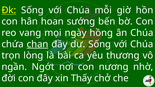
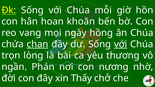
sướng: sướng -> khoăn
với at (121, 44) underline: none -> present
Ngớt: Ngớt -> Phán
